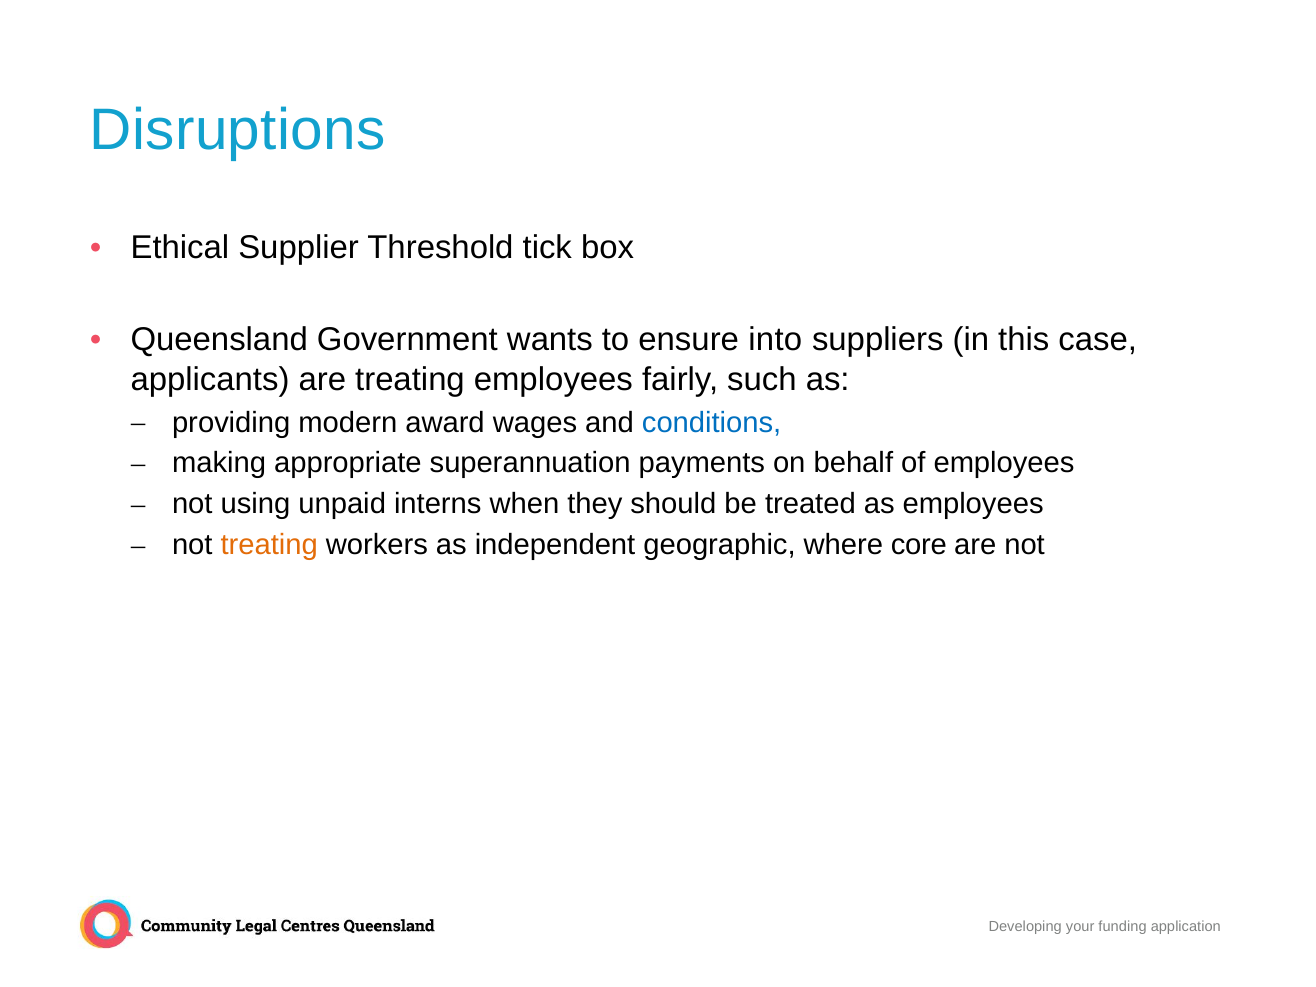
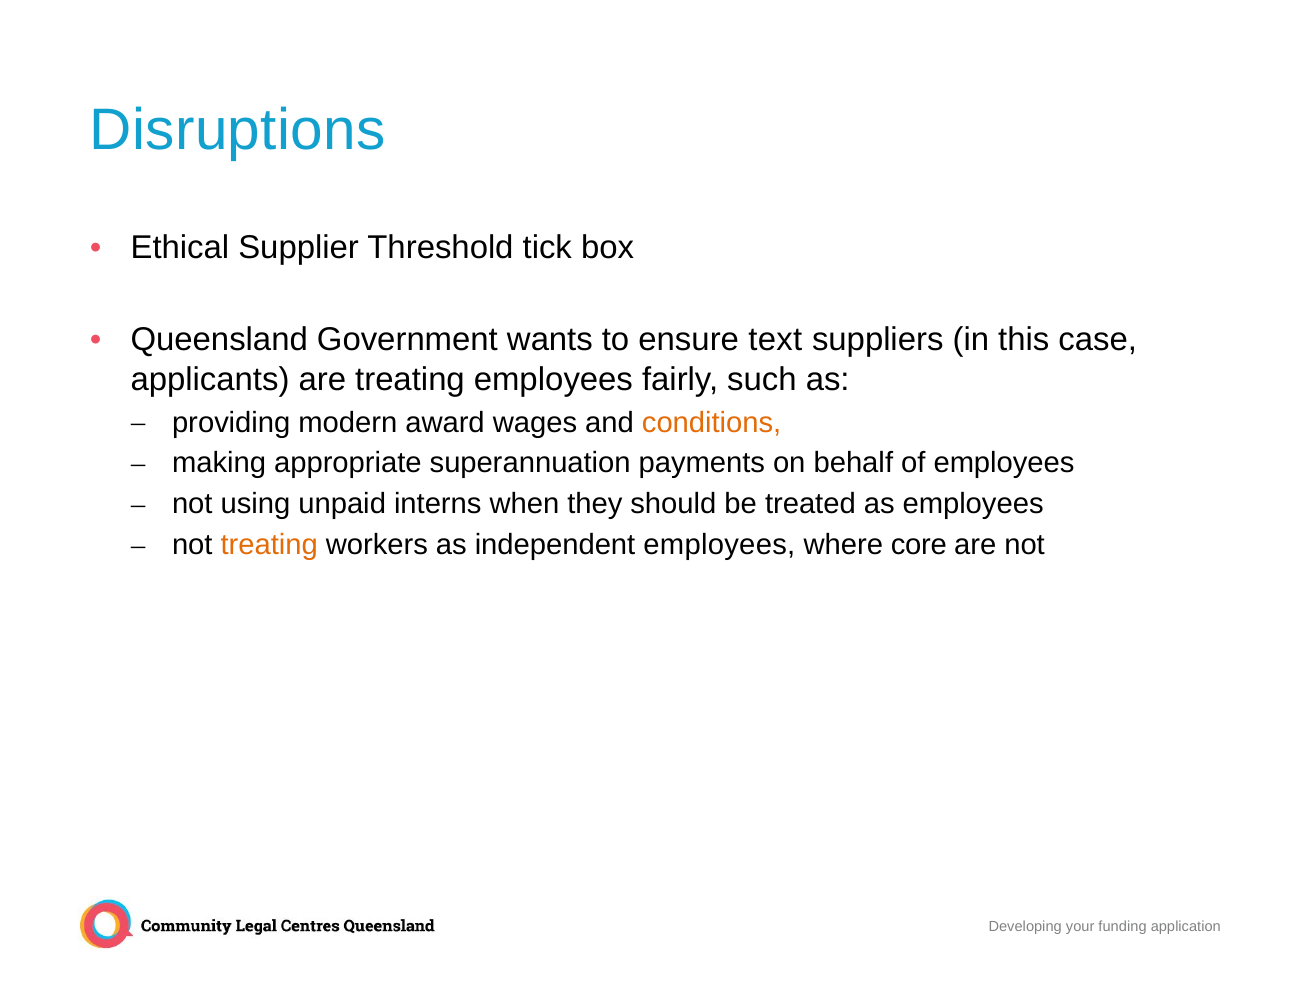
into: into -> text
conditions colour: blue -> orange
independent geographic: geographic -> employees
